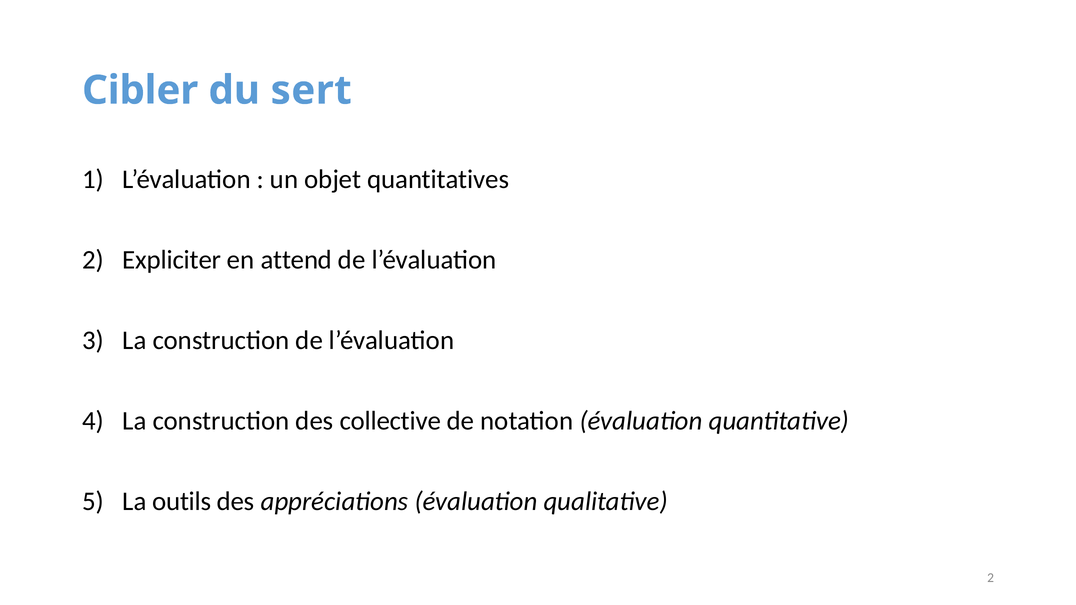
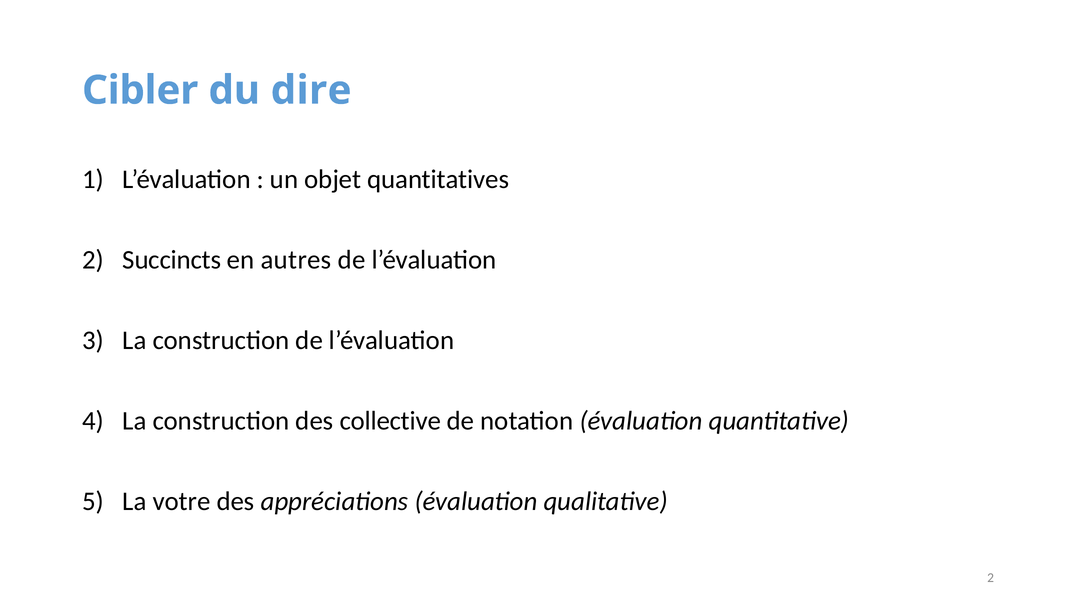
sert: sert -> dire
Expliciter: Expliciter -> Succincts
attend: attend -> autres
outils: outils -> votre
